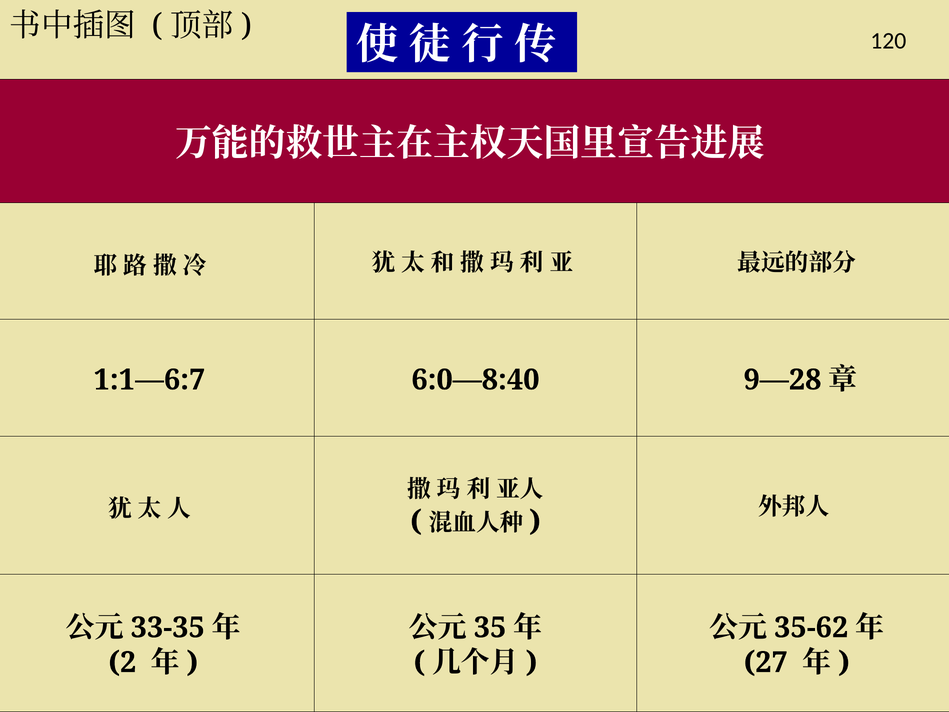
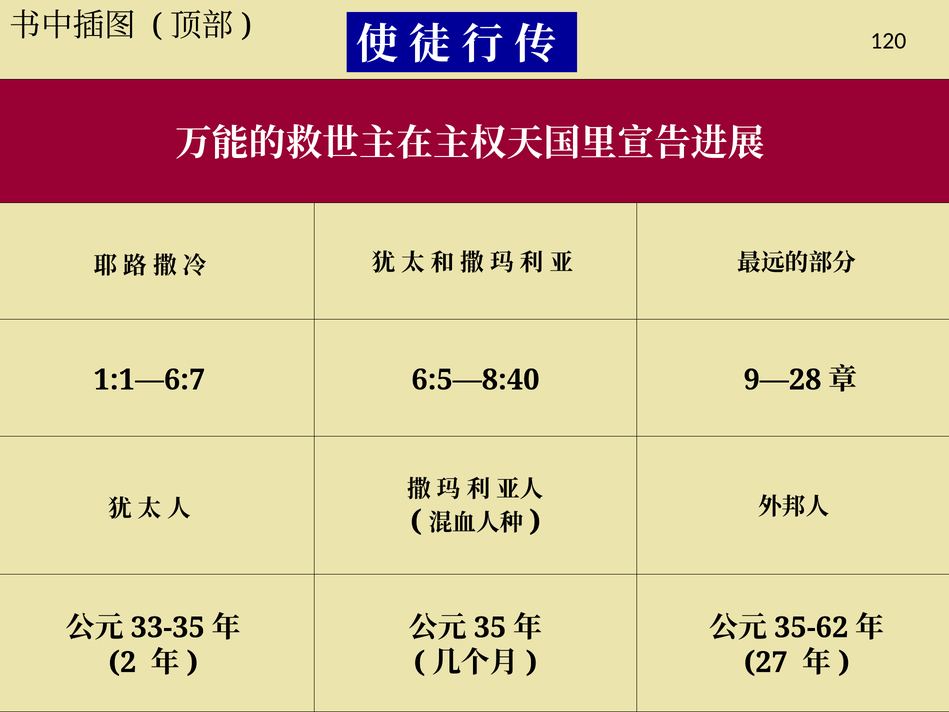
6:0—8:40: 6:0—8:40 -> 6:5—8:40
